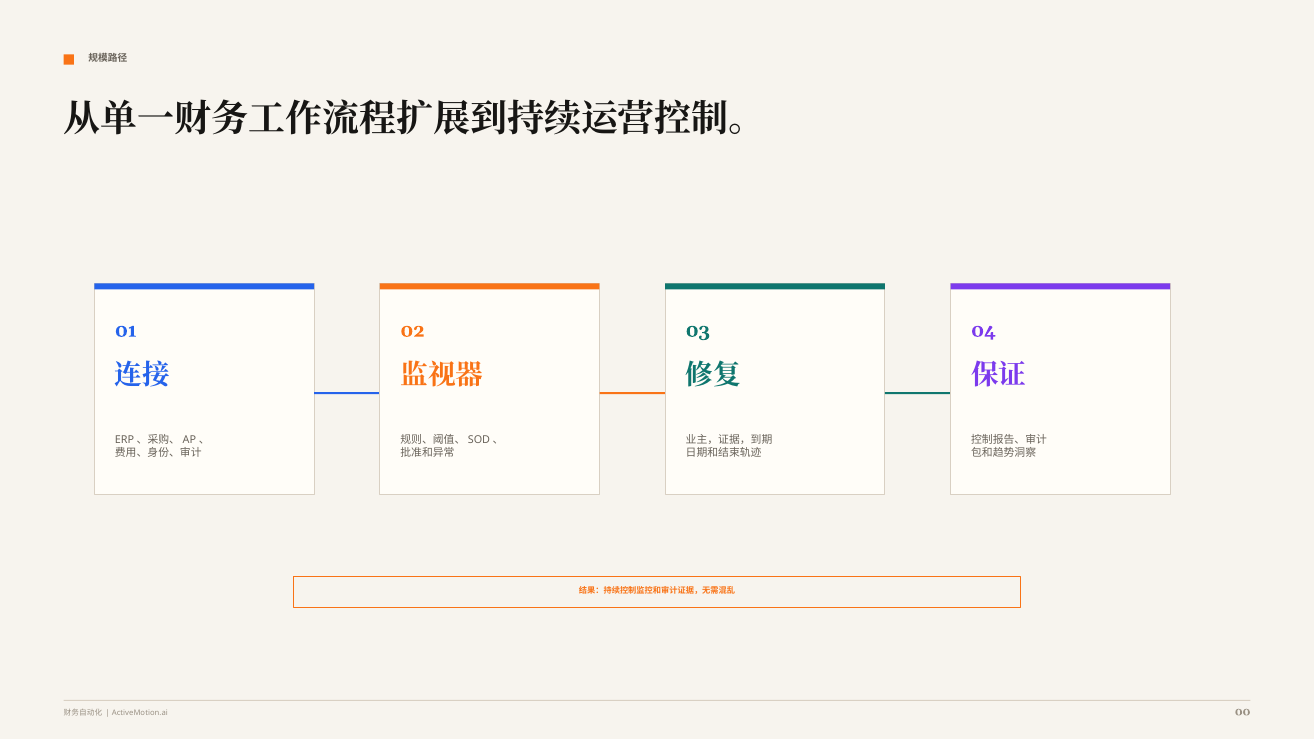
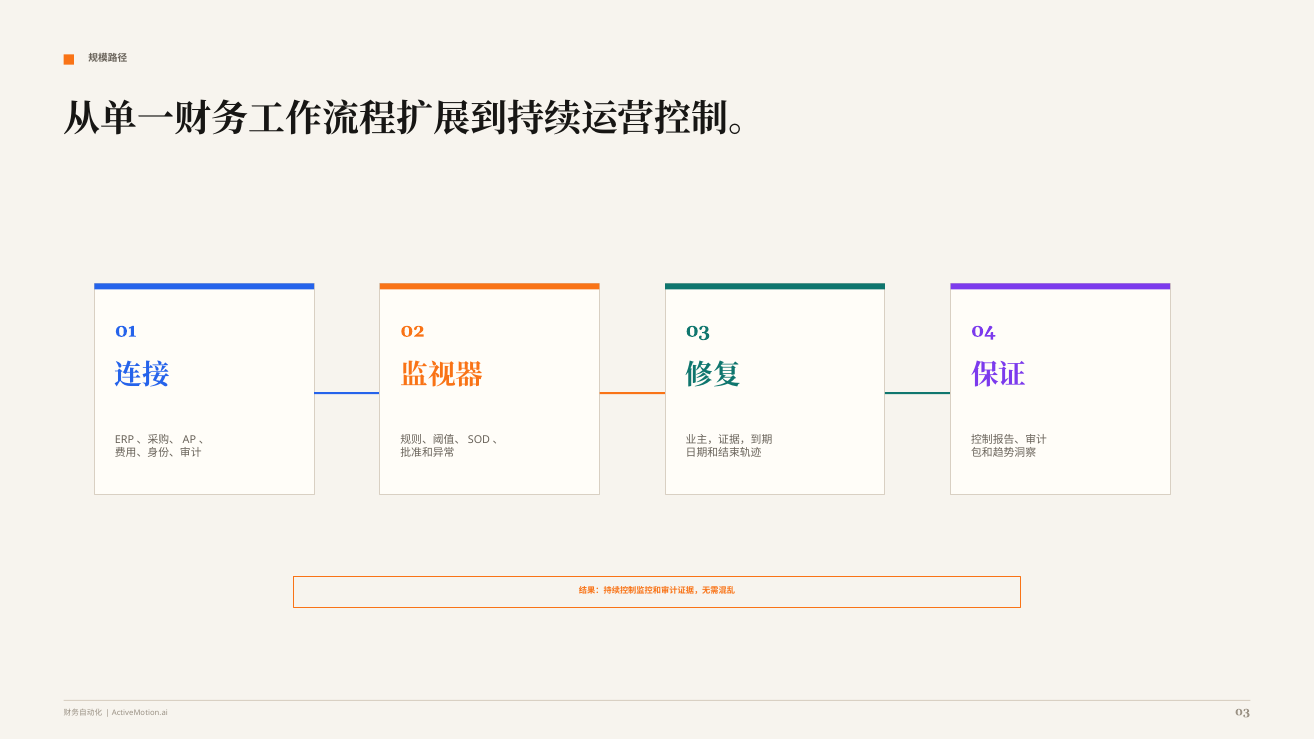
ActiveMotion.ai 00: 00 -> 03
